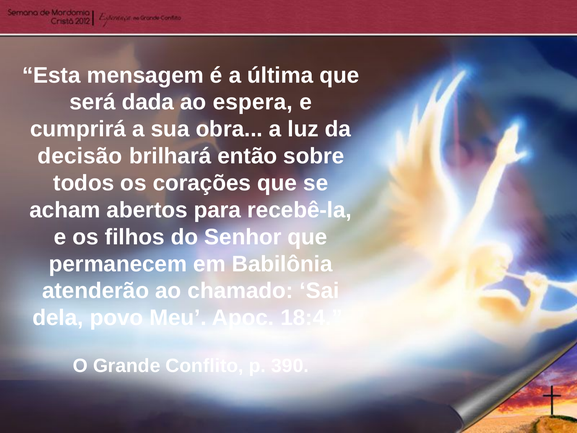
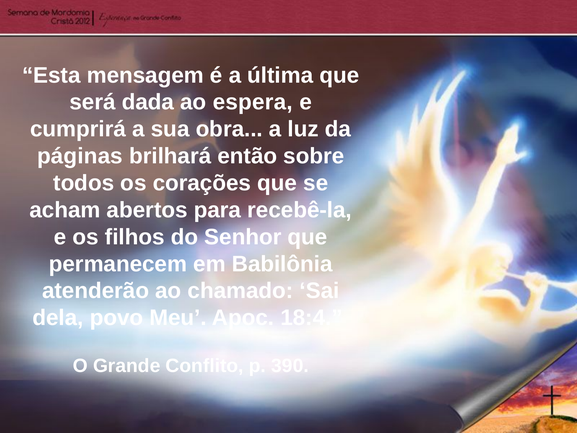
decisão: decisão -> páginas
